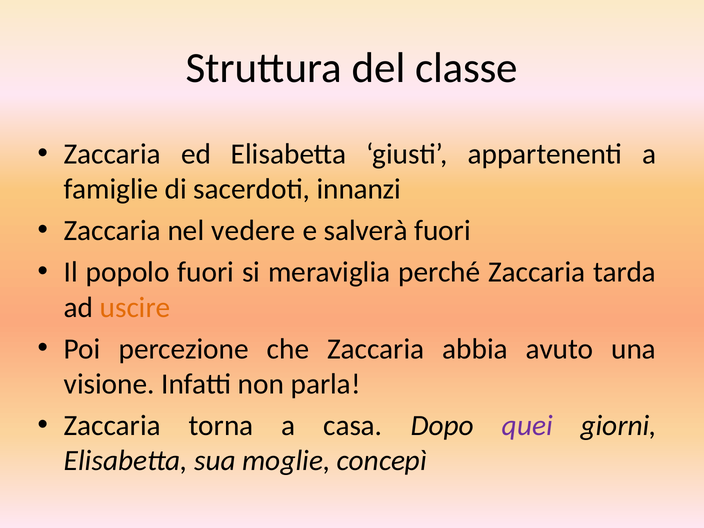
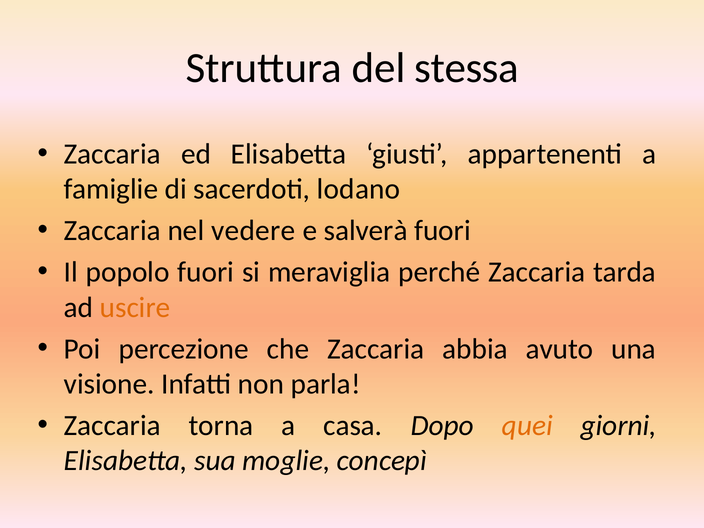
classe: classe -> stessa
innanzi: innanzi -> lodano
quei colour: purple -> orange
